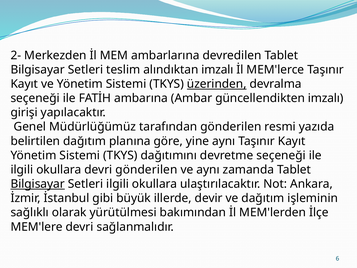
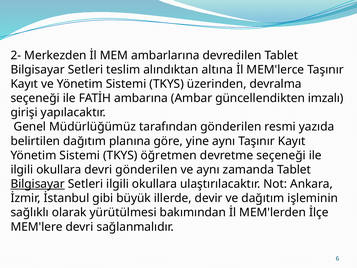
alındıktan imzalı: imzalı -> altına
üzerinden underline: present -> none
dağıtımını: dağıtımını -> öğretmen
